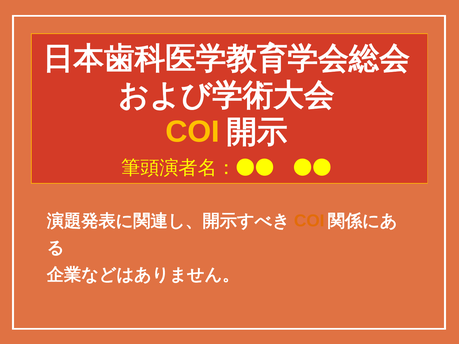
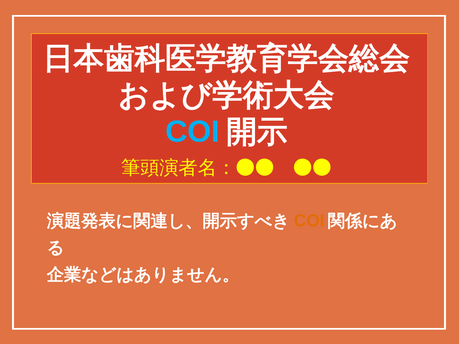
COI at (193, 132) colour: yellow -> light blue
